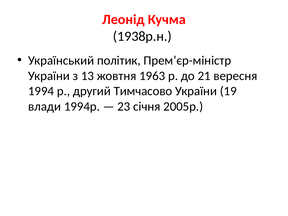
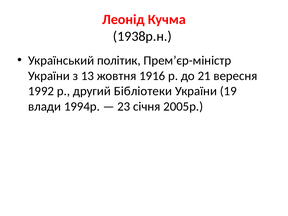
1963: 1963 -> 1916
1994: 1994 -> 1992
Тимчасово: Тимчасово -> Бібліотеки
